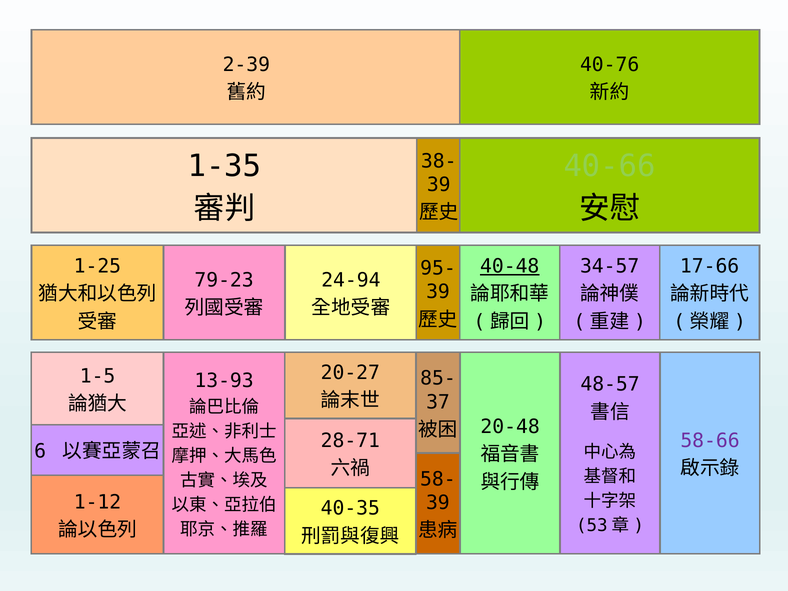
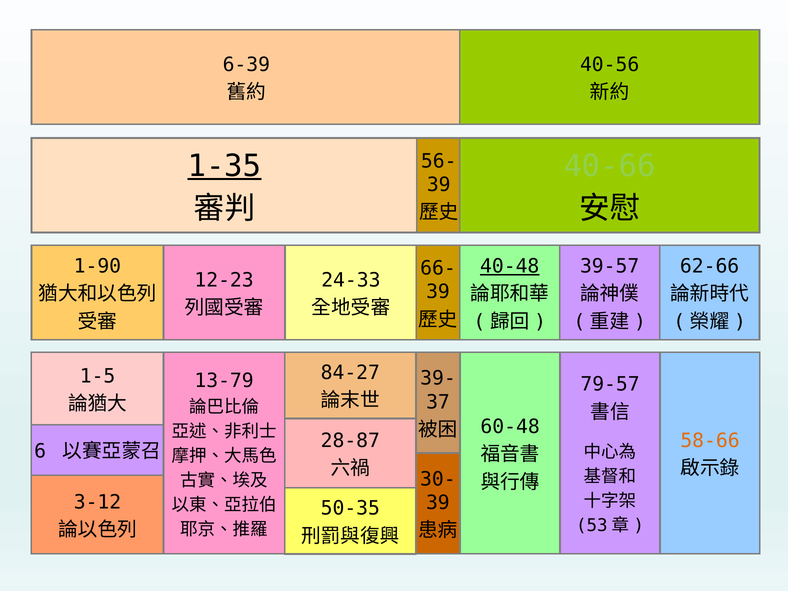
2-39: 2-39 -> 6-39
40-76: 40-76 -> 40-56
38-: 38- -> 56-
1-35 underline: none -> present
1-25: 1-25 -> 1-90
34-57: 34-57 -> 39-57
17-66: 17-66 -> 62-66
95-: 95- -> 66-
79-23: 79-23 -> 12-23
24-94: 24-94 -> 24-33
20-27: 20-27 -> 84-27
85-: 85- -> 39-
13-93: 13-93 -> 13-79
48-57: 48-57 -> 79-57
20-48: 20-48 -> 60-48
28-71: 28-71 -> 28-87
58-66 colour: purple -> orange
58-: 58- -> 30-
1-12: 1-12 -> 3-12
40-35: 40-35 -> 50-35
